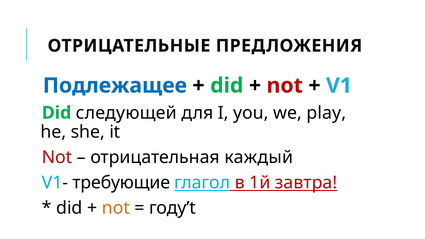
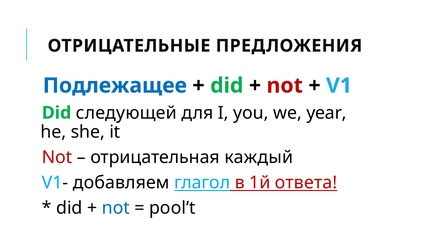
play: play -> year
требующие: требующие -> добавляем
завтра: завтра -> ответа
not at (116, 208) colour: orange -> blue
году’t: году’t -> pool’t
